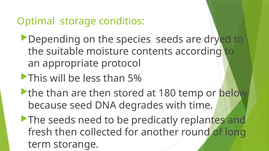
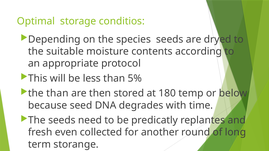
fresh then: then -> even
